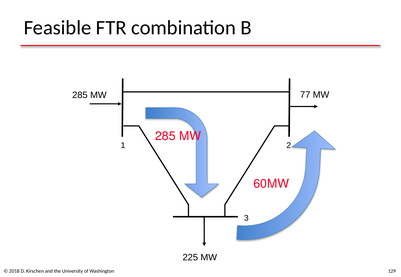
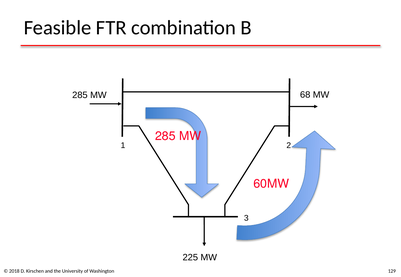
77: 77 -> 68
